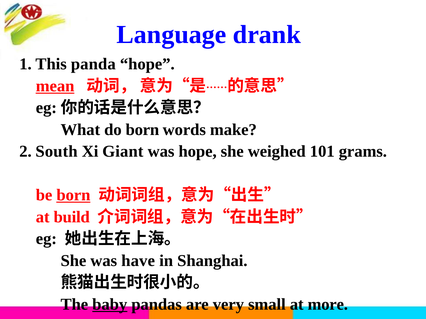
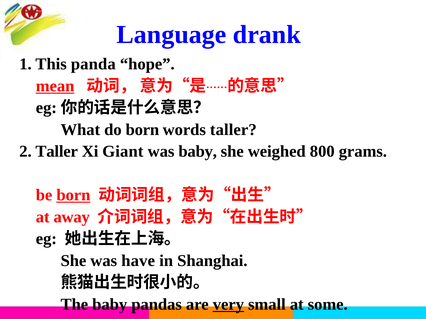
words make: make -> taller
2 South: South -> Taller
was hope: hope -> baby
101: 101 -> 800
build: build -> away
baby at (110, 305) underline: present -> none
very underline: none -> present
more: more -> some
